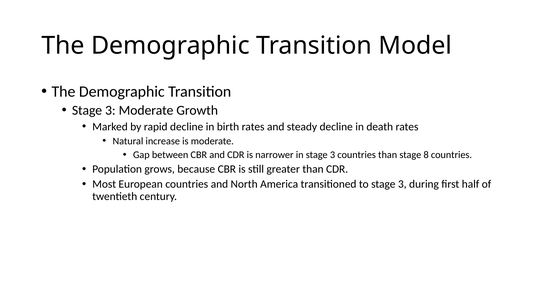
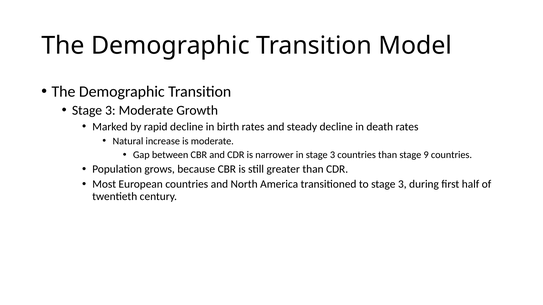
8: 8 -> 9
